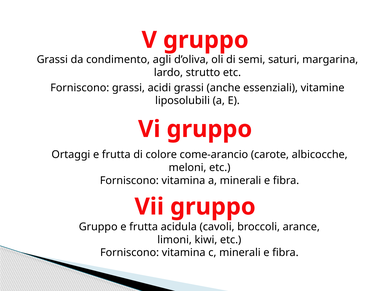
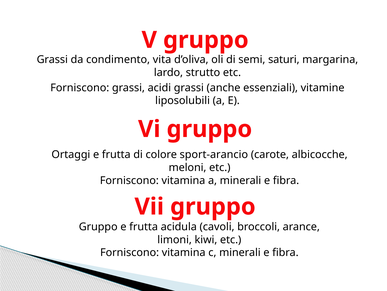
agli: agli -> vita
come-arancio: come-arancio -> sport-arancio
